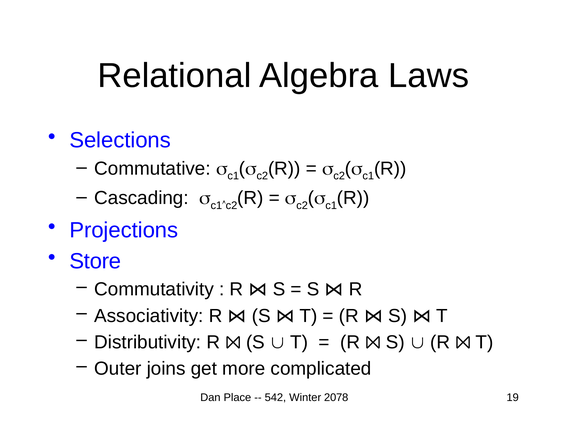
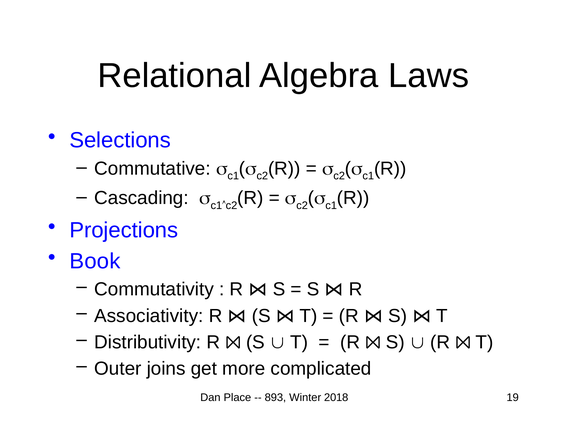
Store: Store -> Book
542: 542 -> 893
2078: 2078 -> 2018
